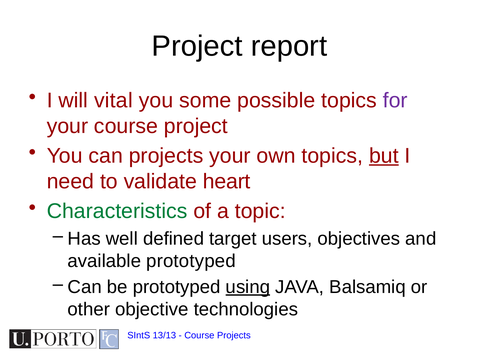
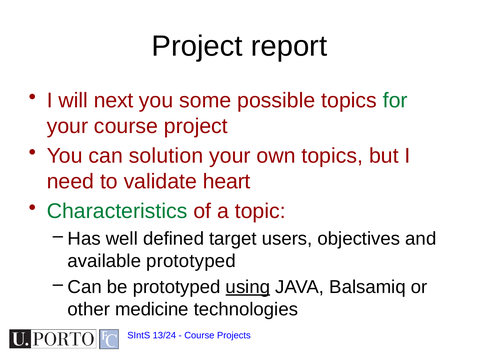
vital: vital -> next
for colour: purple -> green
can projects: projects -> solution
but underline: present -> none
objective: objective -> medicine
13/13: 13/13 -> 13/24
